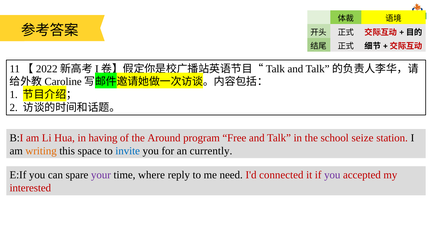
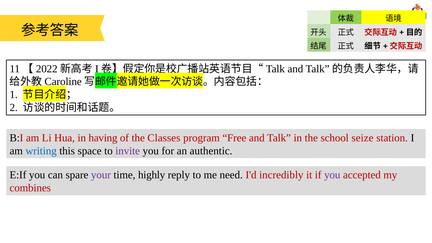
Around: Around -> Classes
writing colour: orange -> blue
invite colour: blue -> purple
currently: currently -> authentic
where: where -> highly
connected: connected -> incredibly
interested: interested -> combines
